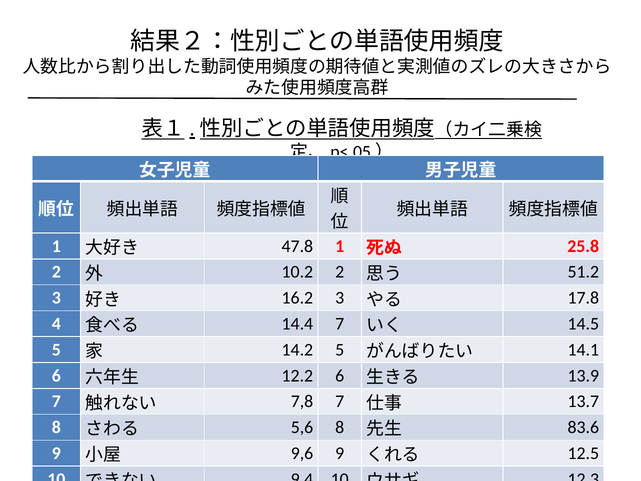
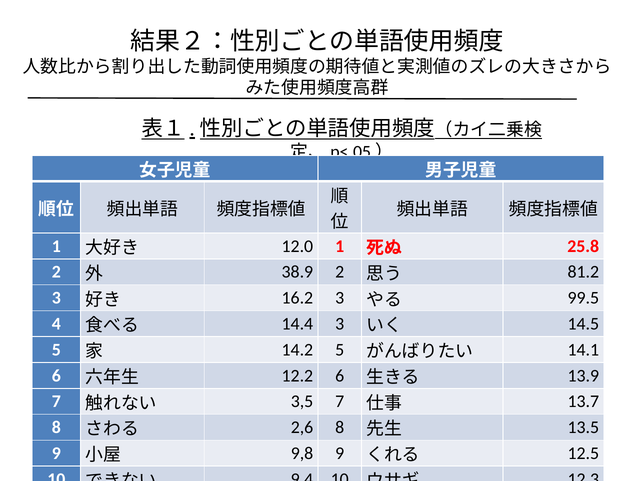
47.8: 47.8 -> 12.0
10.2: 10.2 -> 38.9
51.2: 51.2 -> 81.2
17.8: 17.8 -> 99.5
14.4 7: 7 -> 3
7,8: 7,8 -> 3,5
5,6: 5,6 -> 2,6
83.6: 83.6 -> 13.5
9,6: 9,6 -> 9,8
